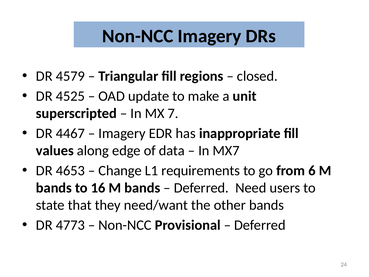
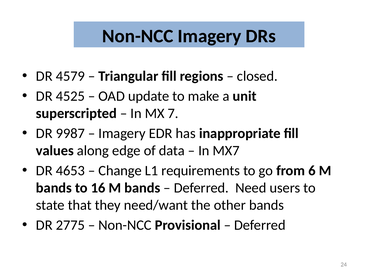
4467: 4467 -> 9987
4773: 4773 -> 2775
